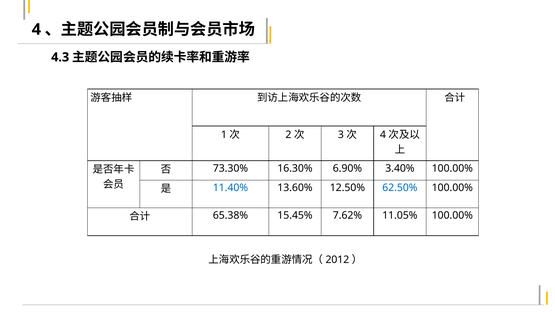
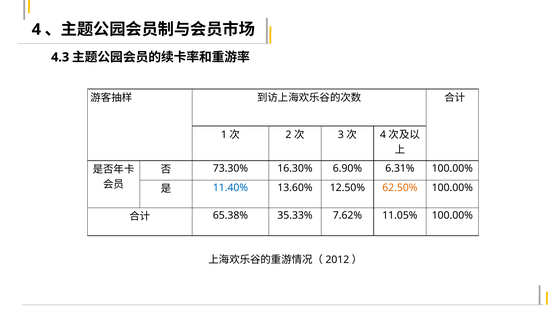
3.40%: 3.40% -> 6.31%
62.50% colour: blue -> orange
15.45%: 15.45% -> 35.33%
